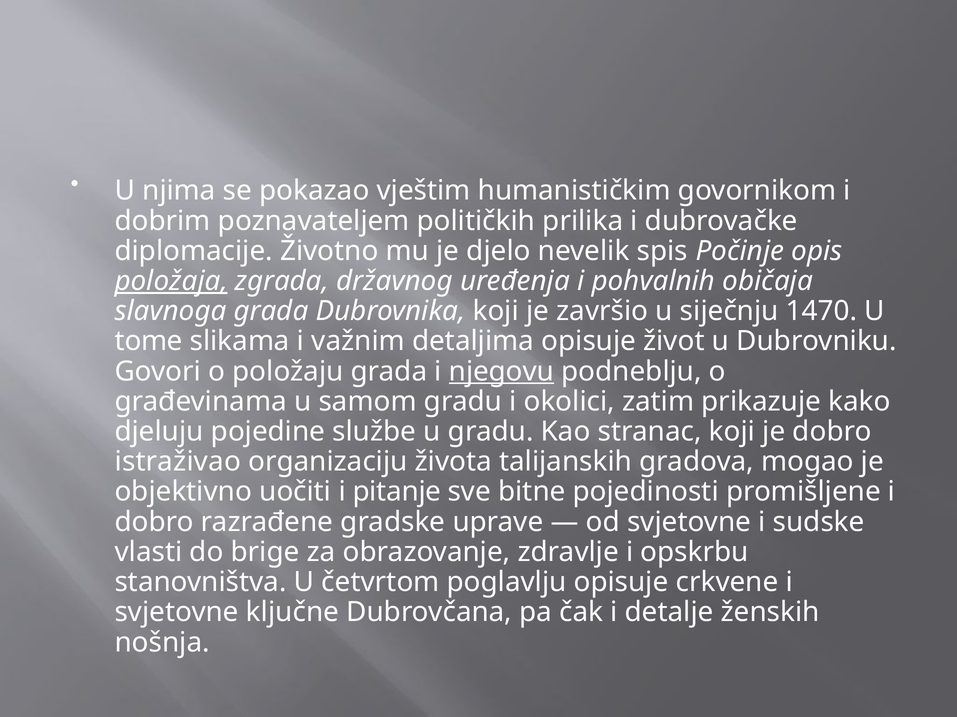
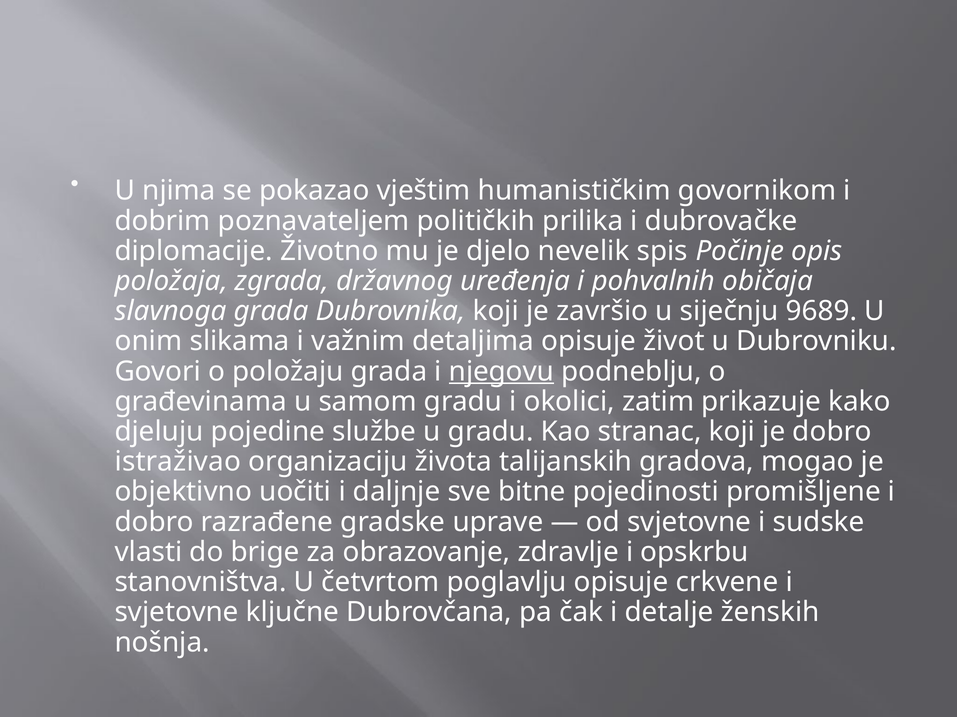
položaja underline: present -> none
1470: 1470 -> 9689
tome: tome -> onim
pitanje: pitanje -> daljnje
